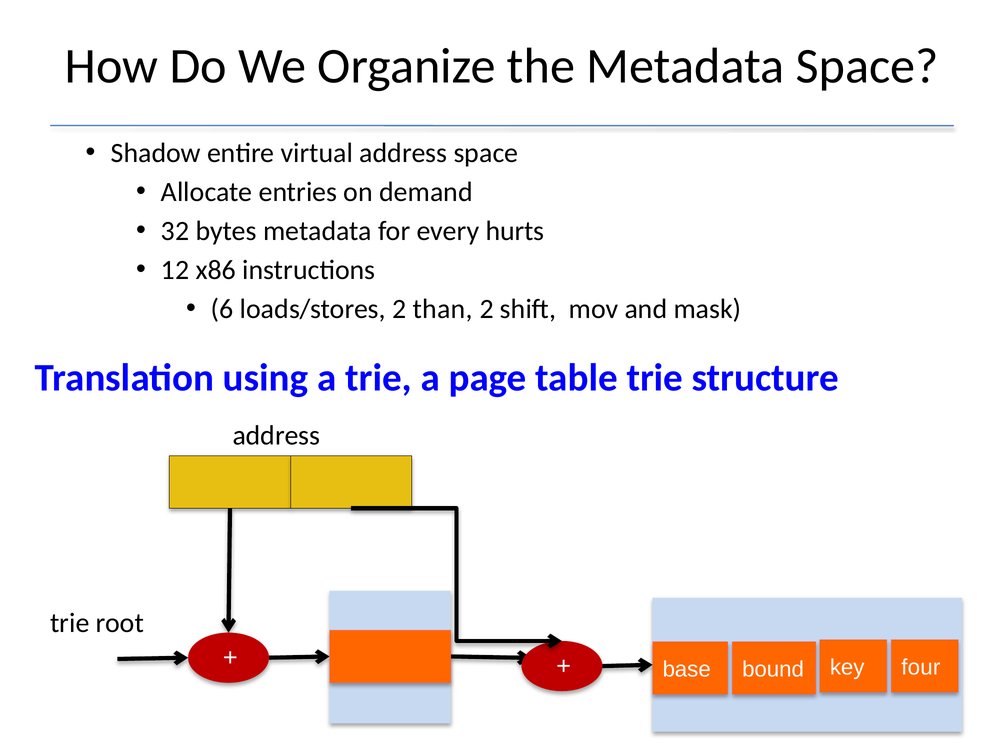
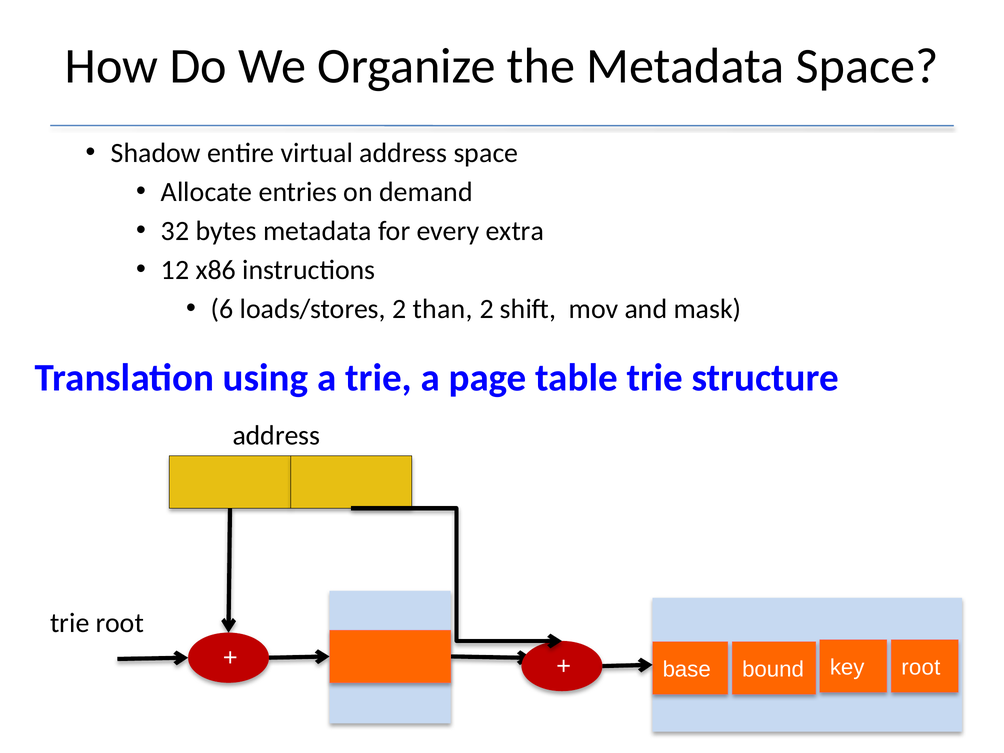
hurts: hurts -> extra
key four: four -> root
